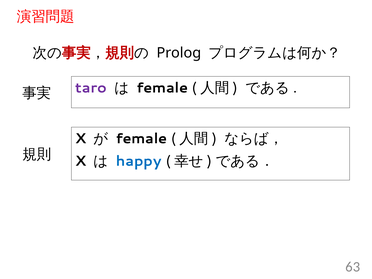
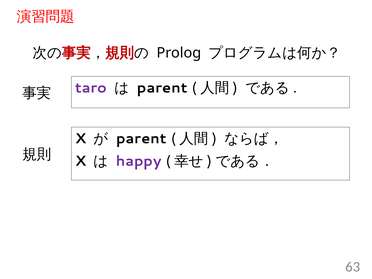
female at (162, 88): female -> parent
female at (141, 139): female -> parent
happy colour: blue -> purple
